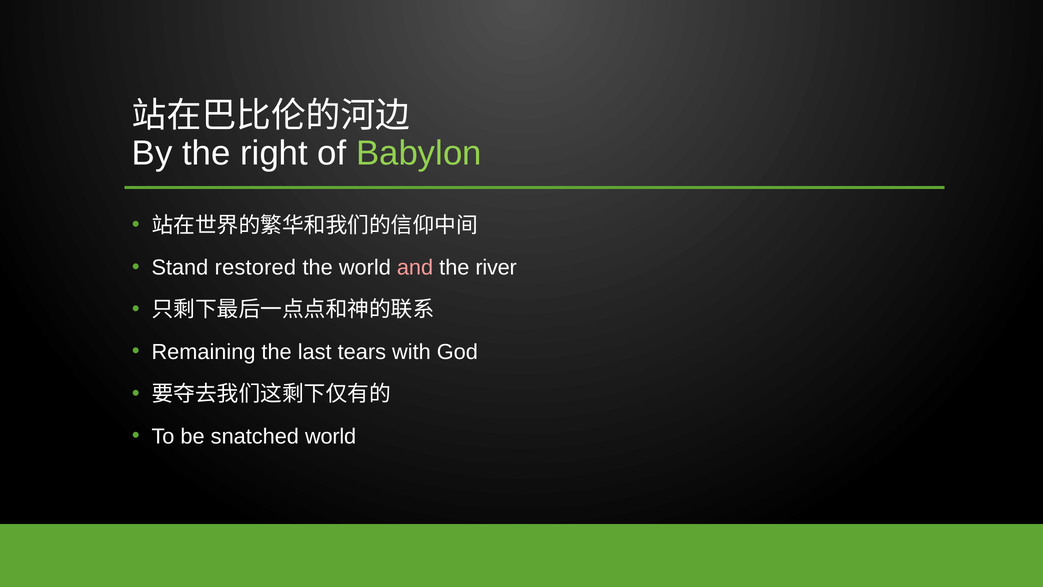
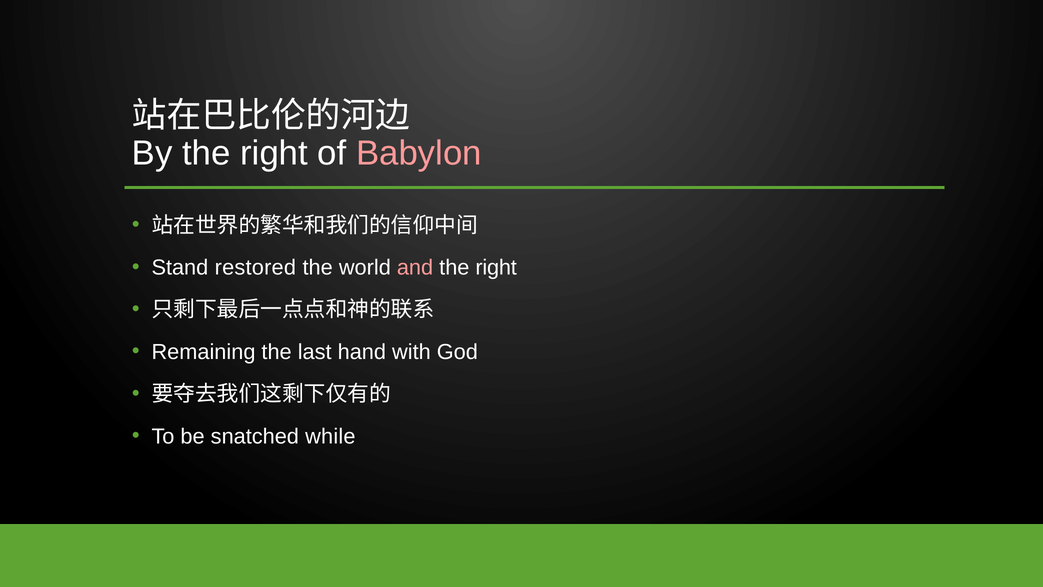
Babylon colour: light green -> pink
river at (496, 267): river -> right
tears: tears -> hand
snatched world: world -> while
